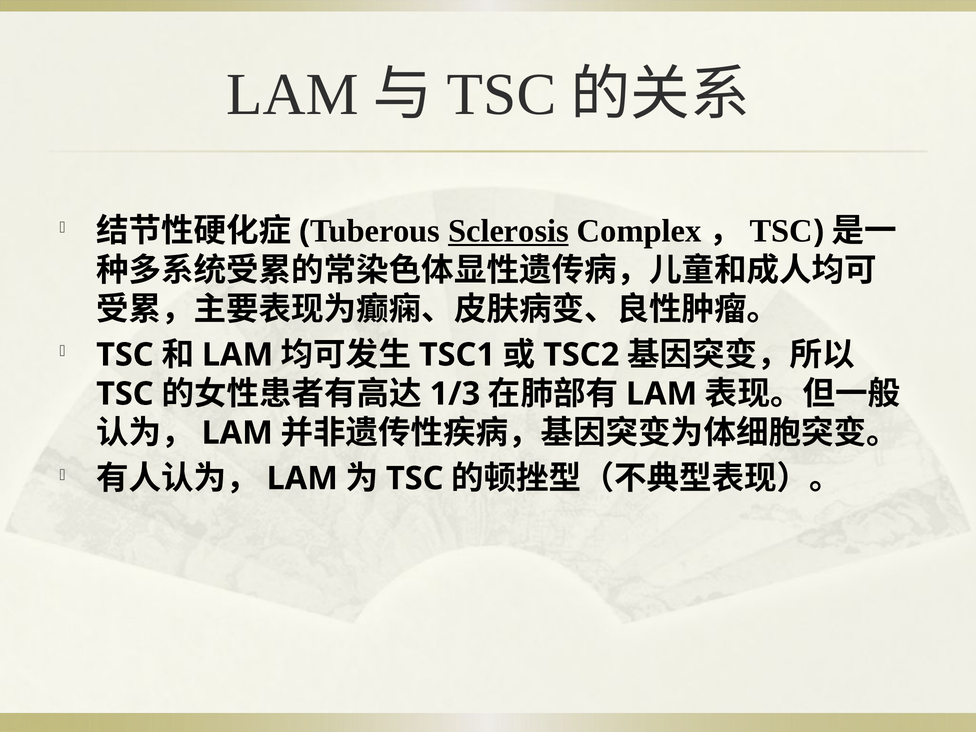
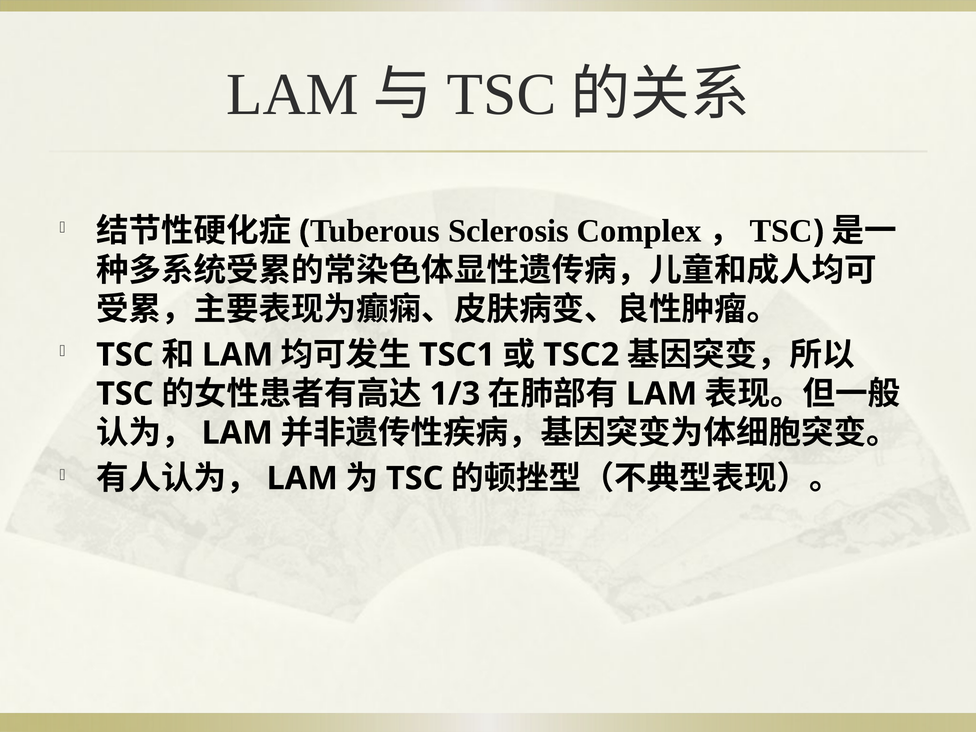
Sclerosis underline: present -> none
